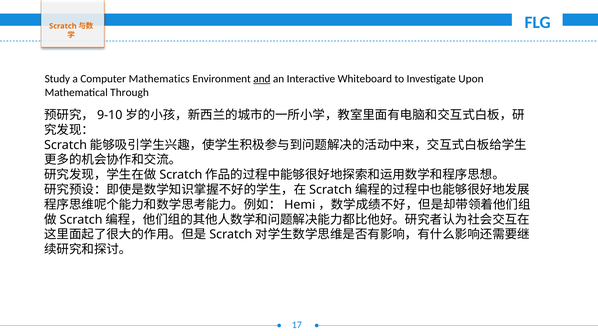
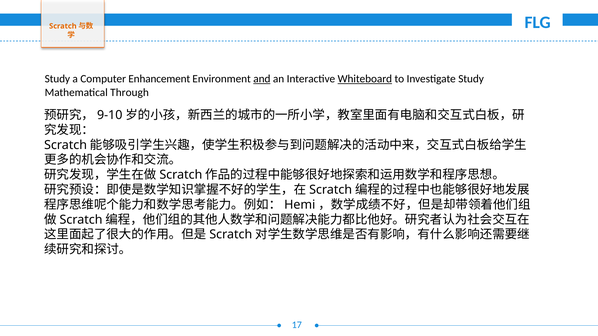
Mathematics: Mathematics -> Enhancement
Whiteboard underline: none -> present
Investigate Upon: Upon -> Study
